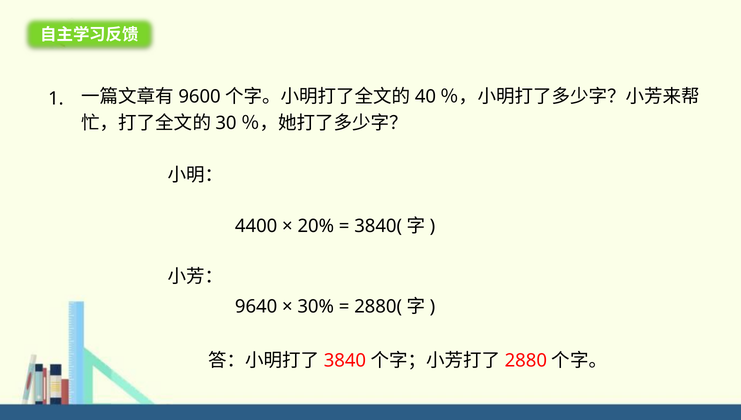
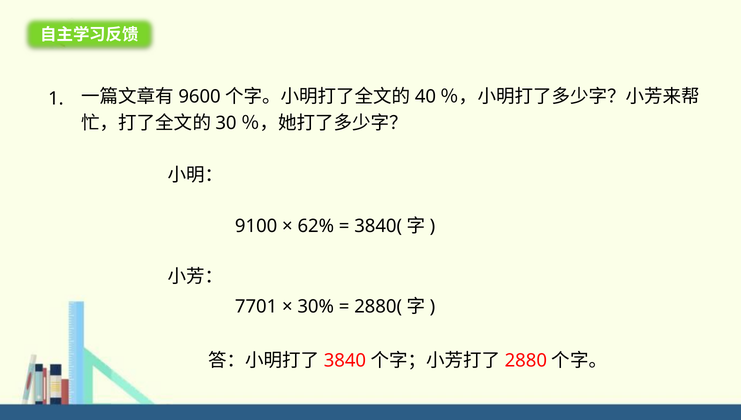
4400: 4400 -> 9100
20%: 20% -> 62%
9640: 9640 -> 7701
